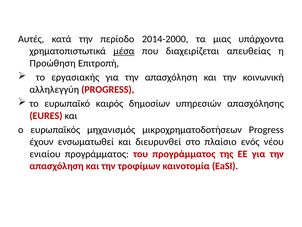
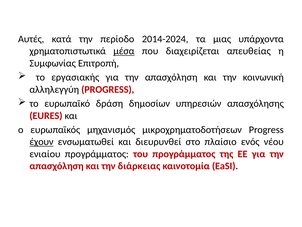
2014-2000: 2014-2000 -> 2014-2024
Προώθηση: Προώθηση -> Συμφωνίας
καιρός: καιρός -> δράση
έχουν underline: none -> present
τροφίμων: τροφίμων -> διάρκειας
